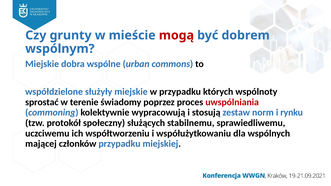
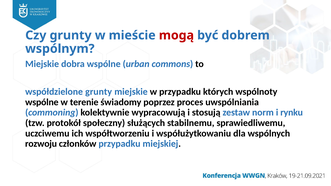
współdzielone służyły: służyły -> grunty
sprostać at (42, 102): sprostać -> wspólne
uwspólniania colour: red -> black
mającej: mającej -> rozwoju
